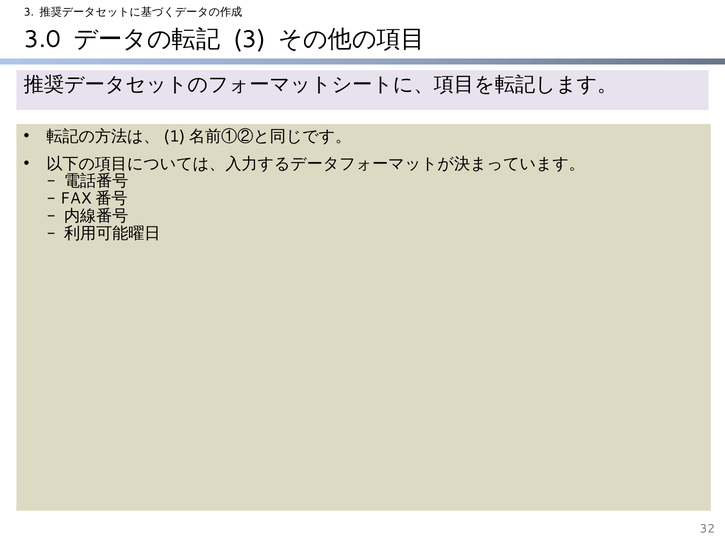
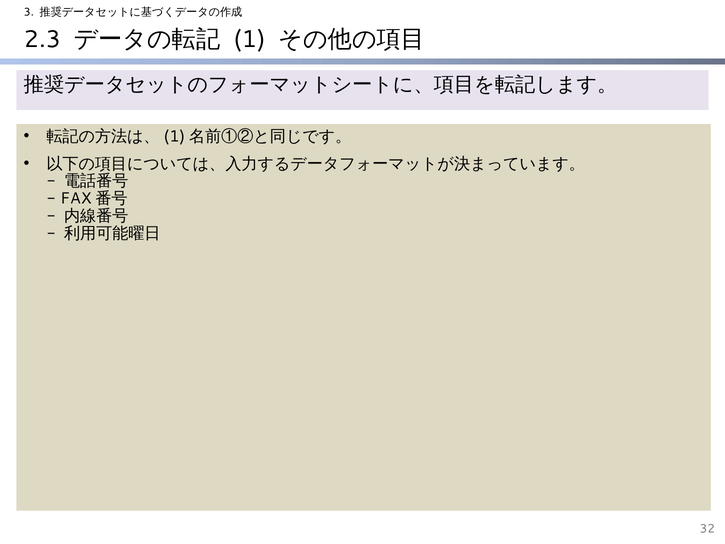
3.0: 3.0 -> 2.3
3 at (250, 39): 3 -> 1
